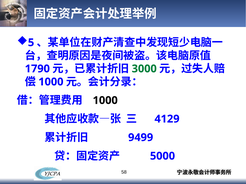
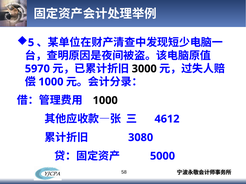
1790: 1790 -> 5970
3000 colour: green -> black
4129: 4129 -> 4612
9499: 9499 -> 3080
